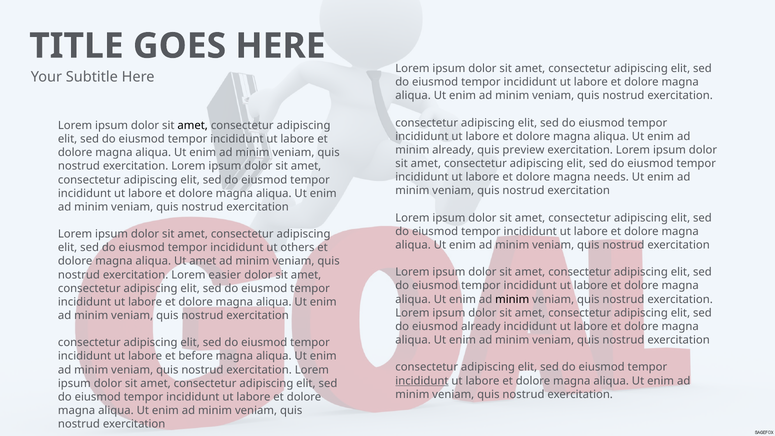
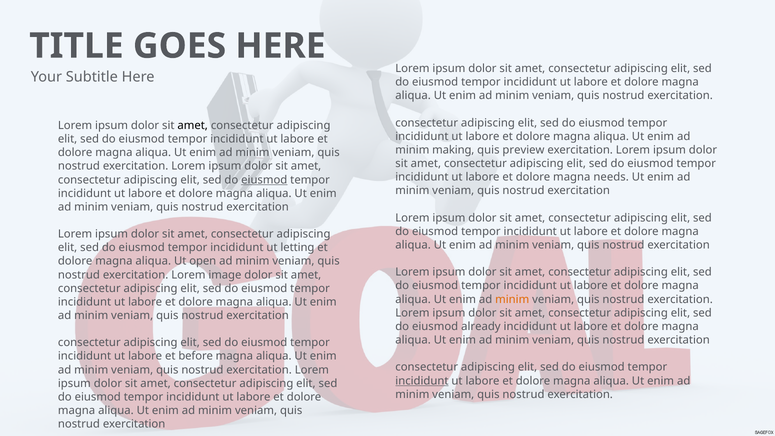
minim already: already -> making
eiusmod at (264, 180) underline: none -> present
others: others -> letting
Ut amet: amet -> open
easier: easier -> image
minim at (512, 299) colour: black -> orange
